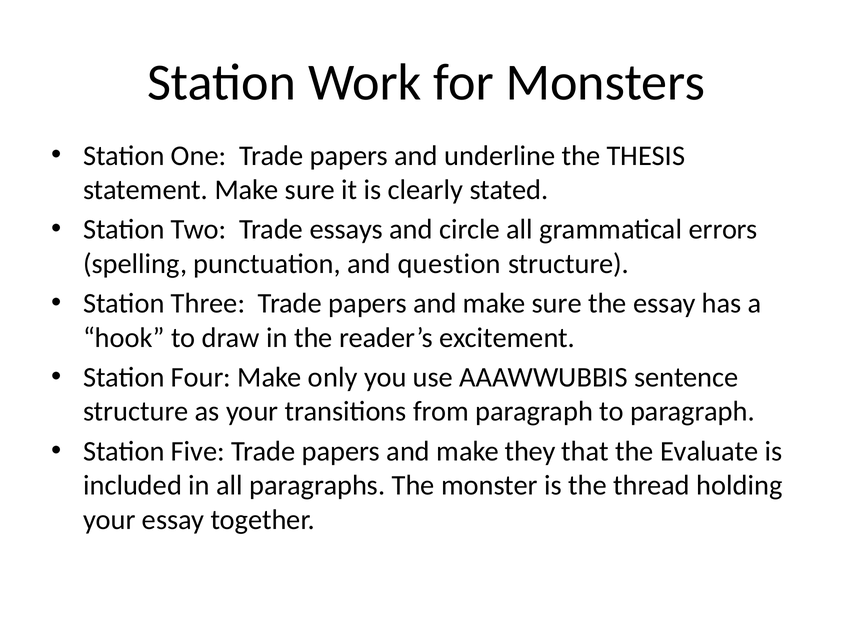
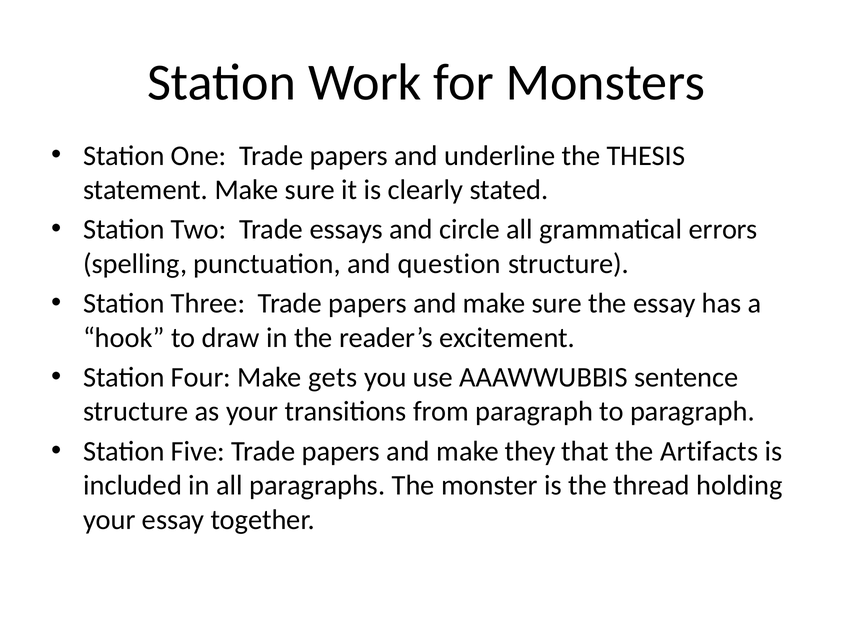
only: only -> gets
Evaluate: Evaluate -> Artifacts
